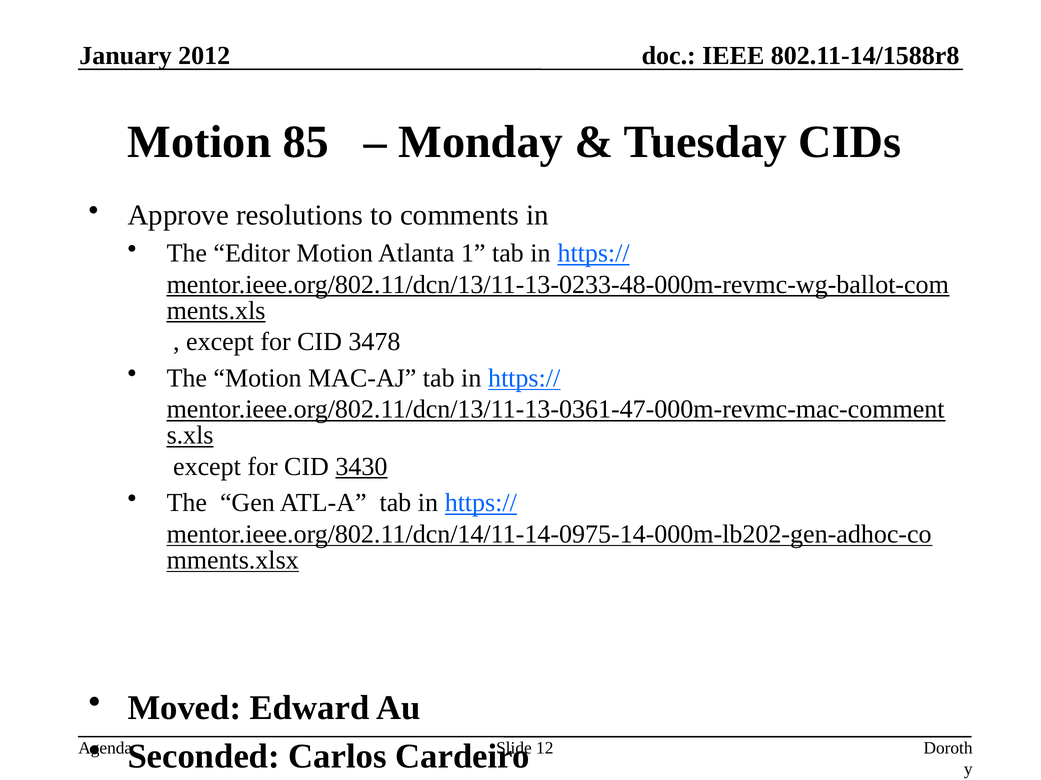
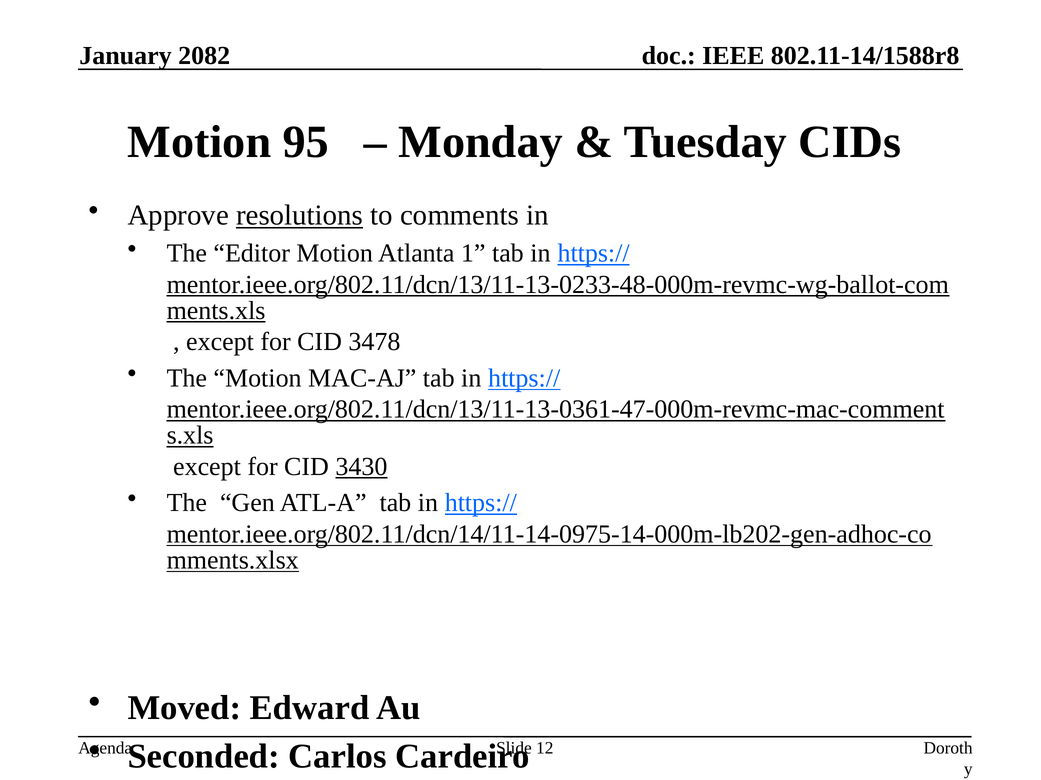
2012: 2012 -> 2082
85: 85 -> 95
resolutions underline: none -> present
